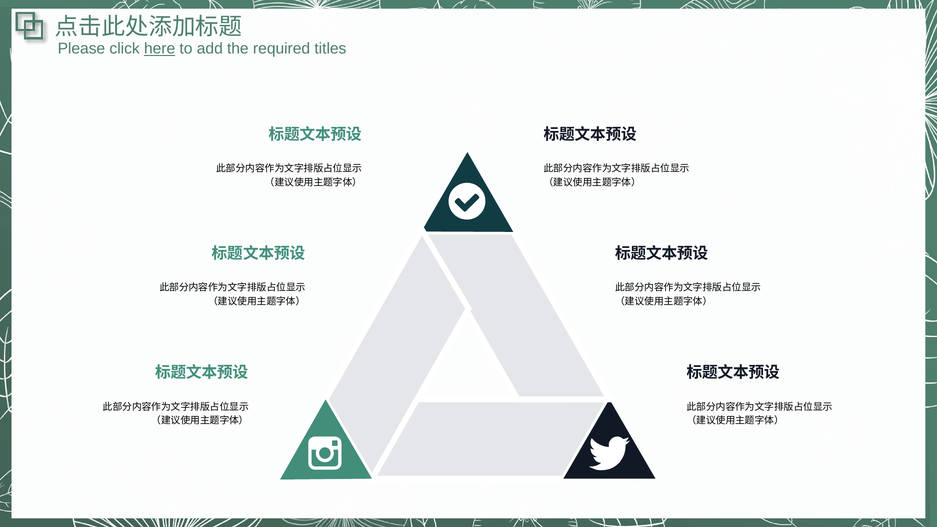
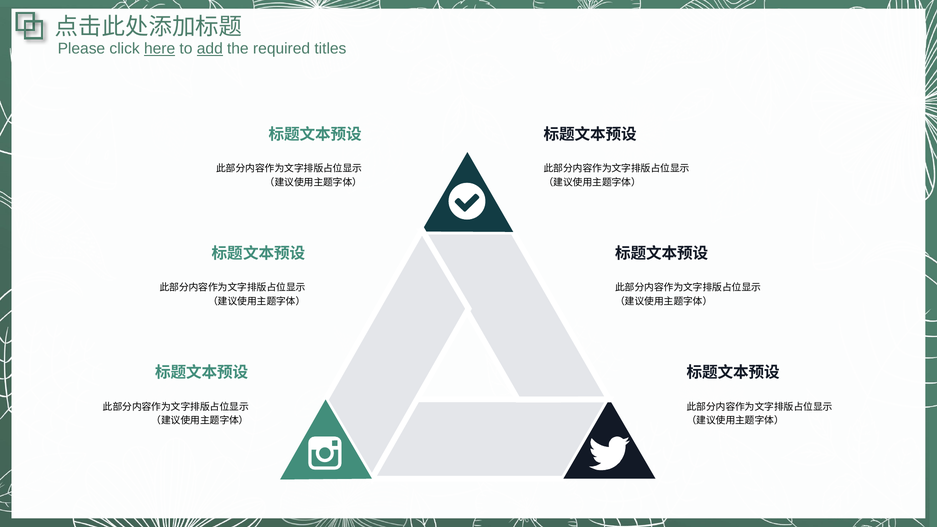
add underline: none -> present
